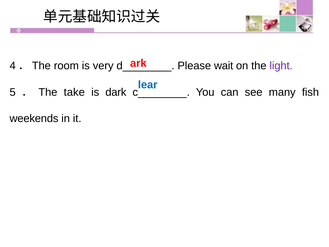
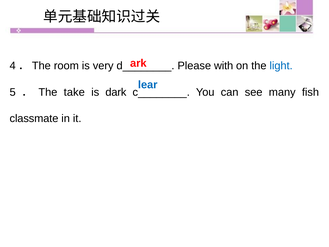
wait: wait -> with
light colour: purple -> blue
weekends: weekends -> classmate
